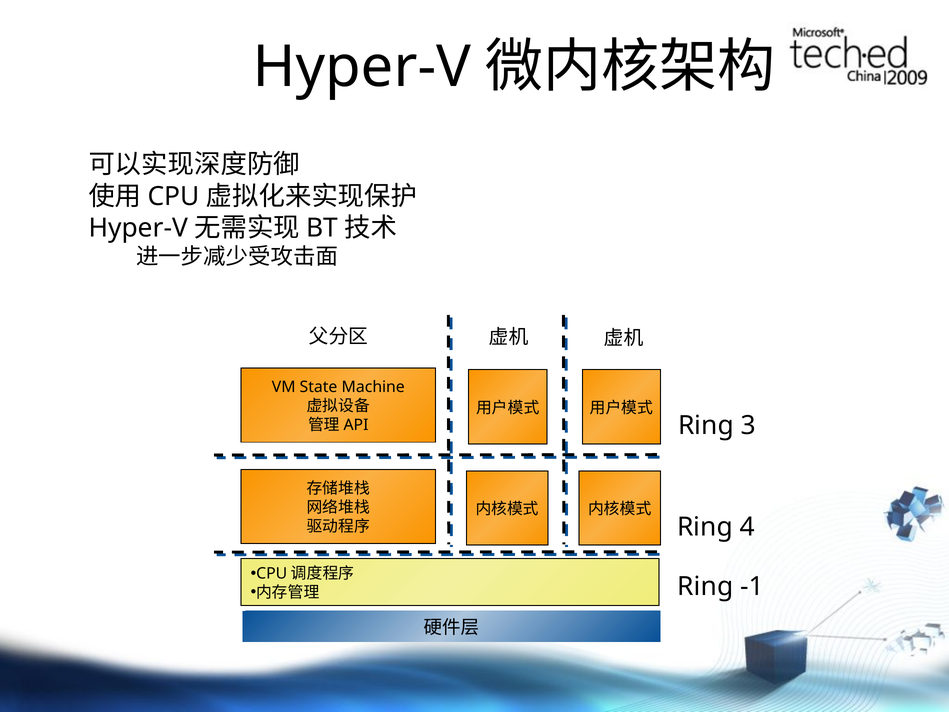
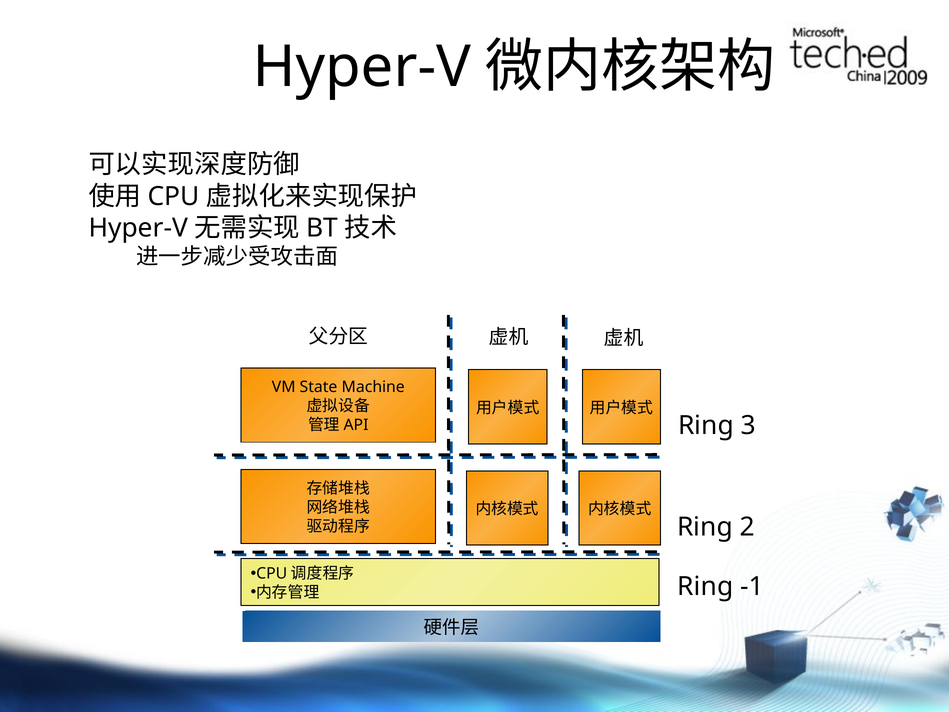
4: 4 -> 2
